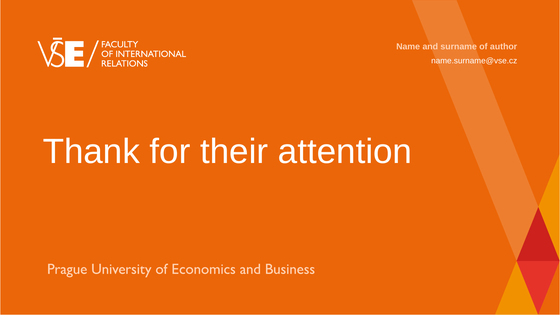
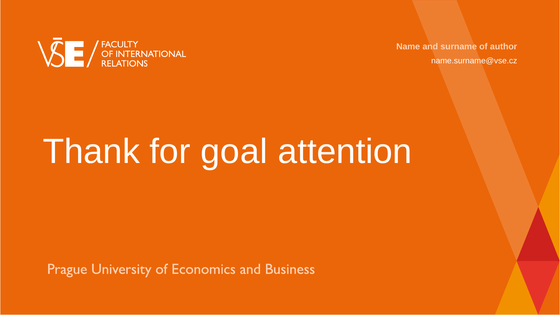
their: their -> goal
